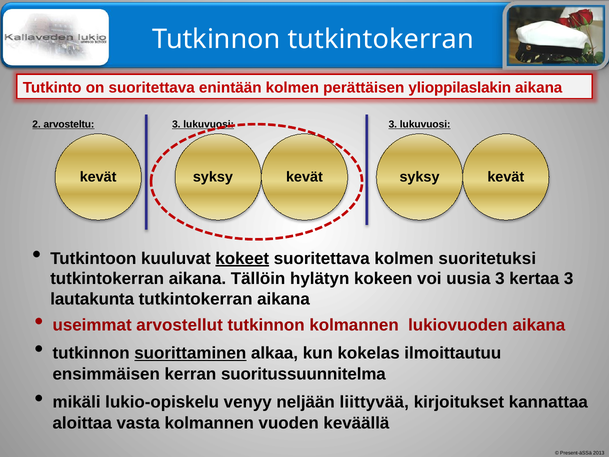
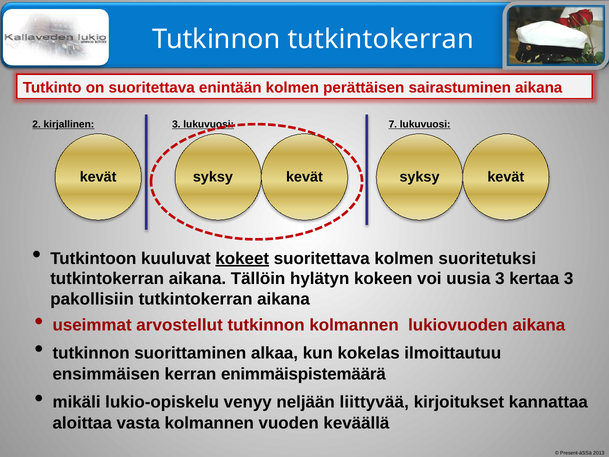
ylioppilaslakin: ylioppilaslakin -> sairastuminen
arvosteltu: arvosteltu -> kirjallinen
3 at (393, 124): 3 -> 7
lautakunta: lautakunta -> pakollisiin
suorittaminen underline: present -> none
suoritussuunnitelma: suoritussuunnitelma -> enimmäispistemäärä
